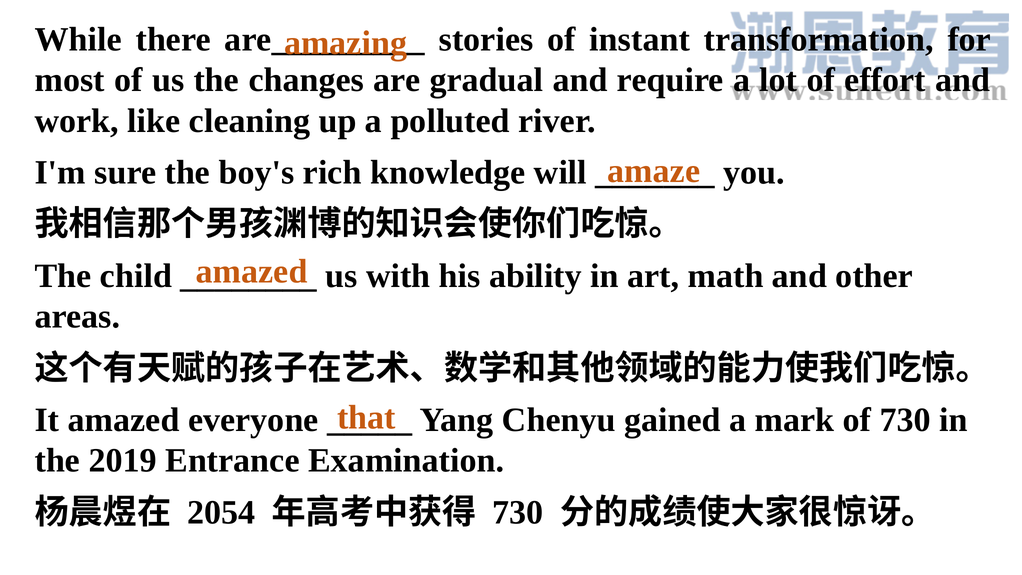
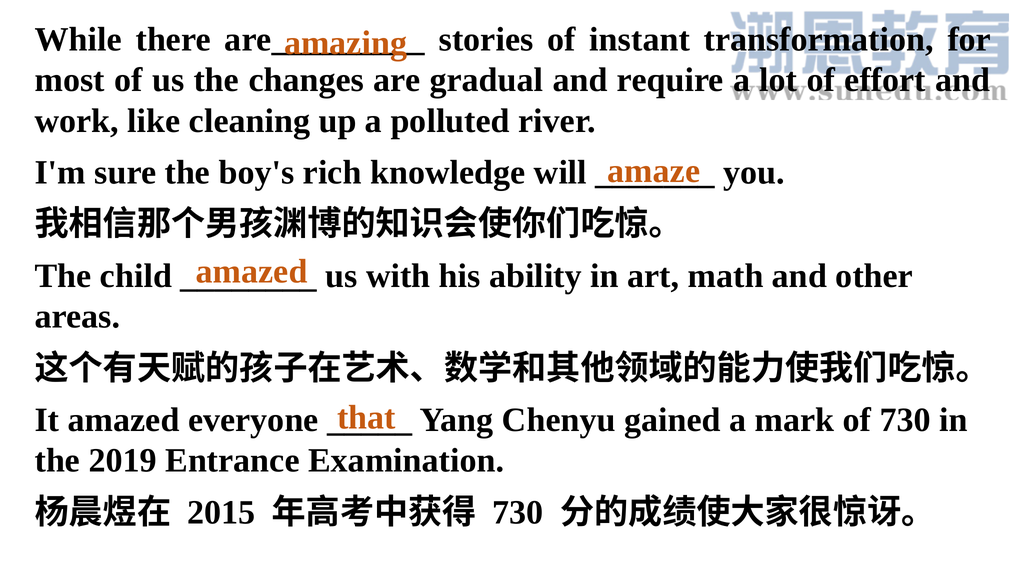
2054: 2054 -> 2015
